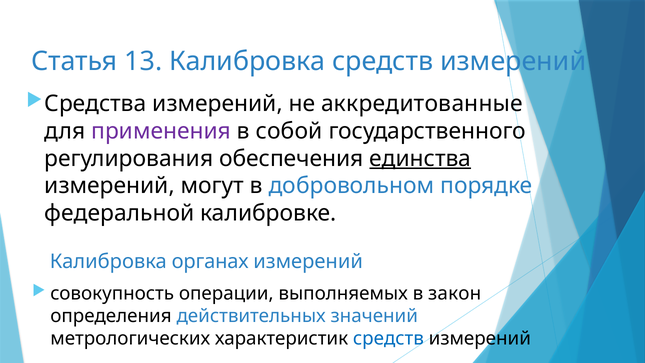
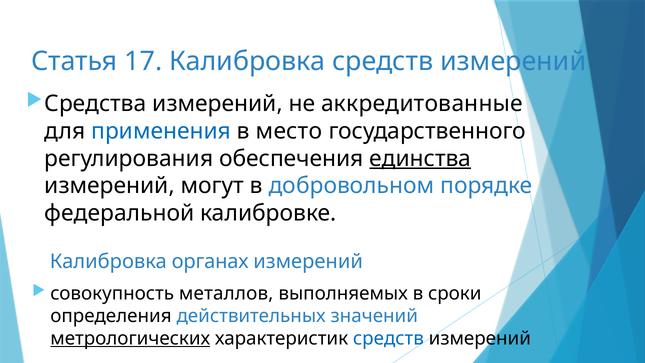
13: 13 -> 17
применения colour: purple -> blue
собой: собой -> место
операции: операции -> металлов
закон: закон -> сроки
метрологических underline: none -> present
